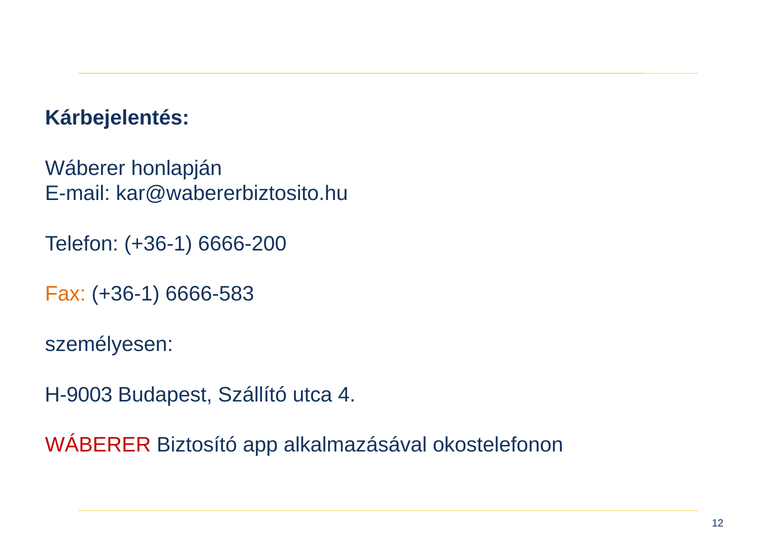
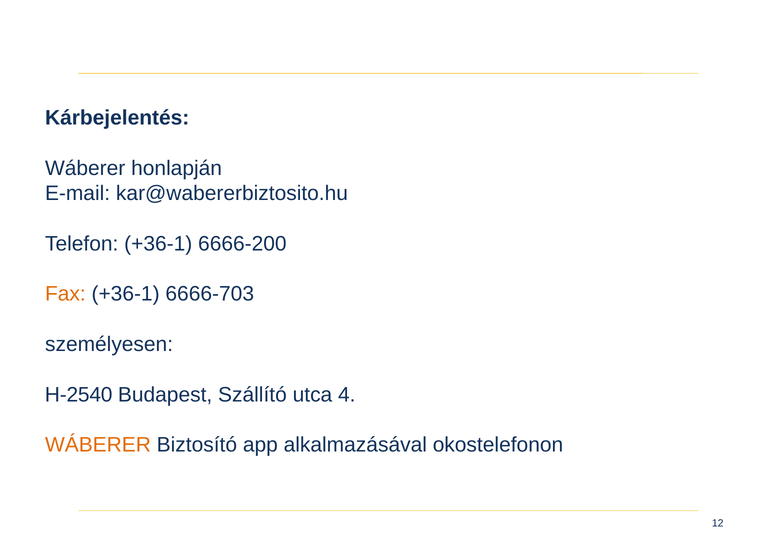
6666-583: 6666-583 -> 6666-703
H-9003: H-9003 -> H-2540
WÁBERER at (98, 445) colour: red -> orange
